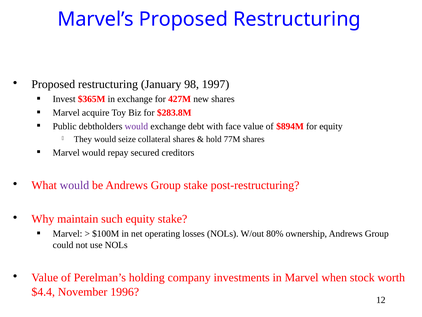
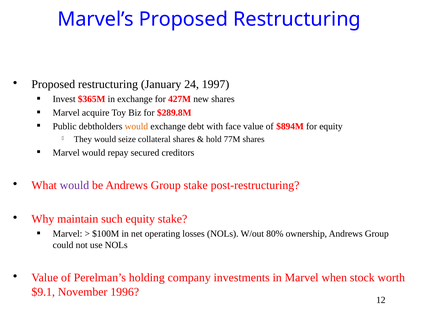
98: 98 -> 24
$283.8M: $283.8M -> $289.8M
would at (136, 126) colour: purple -> orange
$4.4: $4.4 -> $9.1
